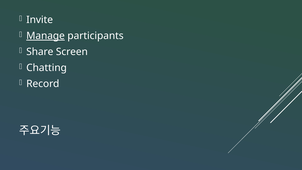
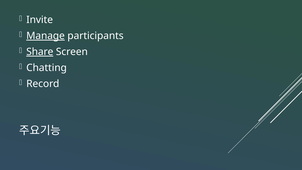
Share underline: none -> present
